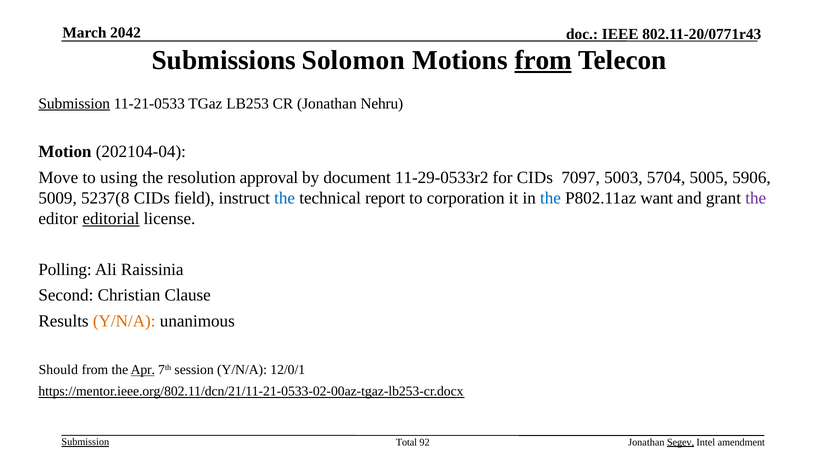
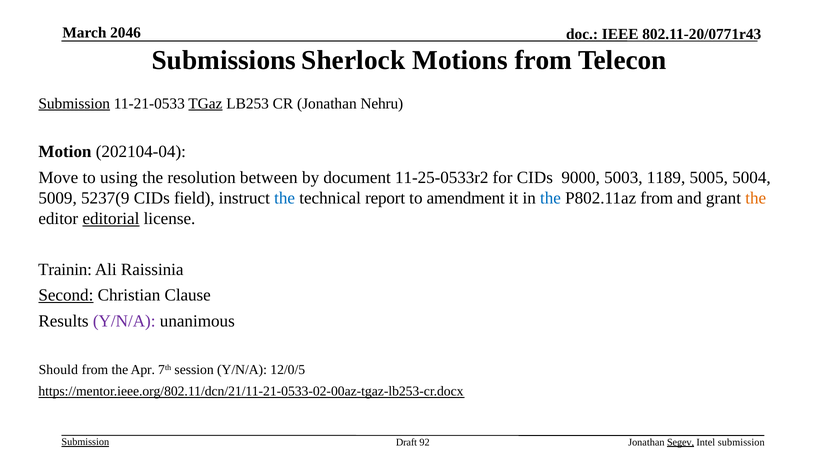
2042: 2042 -> 2046
Solomon: Solomon -> Sherlock
from at (543, 60) underline: present -> none
TGaz underline: none -> present
approval: approval -> between
11-29-0533r2: 11-29-0533r2 -> 11-25-0533r2
7097: 7097 -> 9000
5704: 5704 -> 1189
5906: 5906 -> 5004
5237(8: 5237(8 -> 5237(9
corporation: corporation -> amendment
P802.11az want: want -> from
the at (756, 198) colour: purple -> orange
Polling: Polling -> Trainin
Second underline: none -> present
Y/N/A at (124, 321) colour: orange -> purple
Apr underline: present -> none
12/0/1: 12/0/1 -> 12/0/5
Total: Total -> Draft
Intel amendment: amendment -> submission
